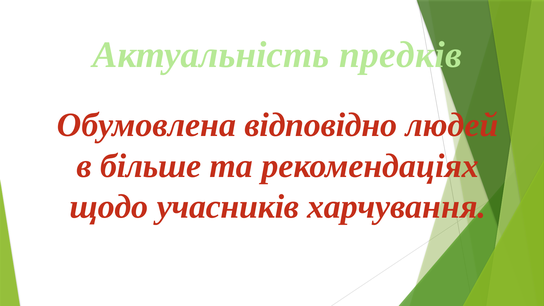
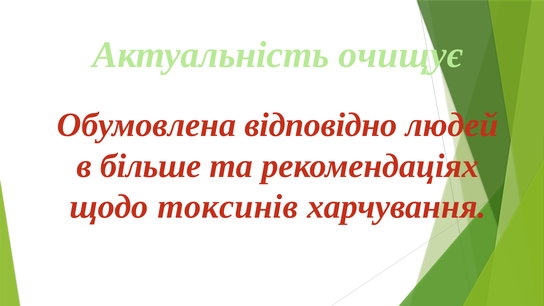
предків: предків -> очищує
учасників: учасників -> токсинів
